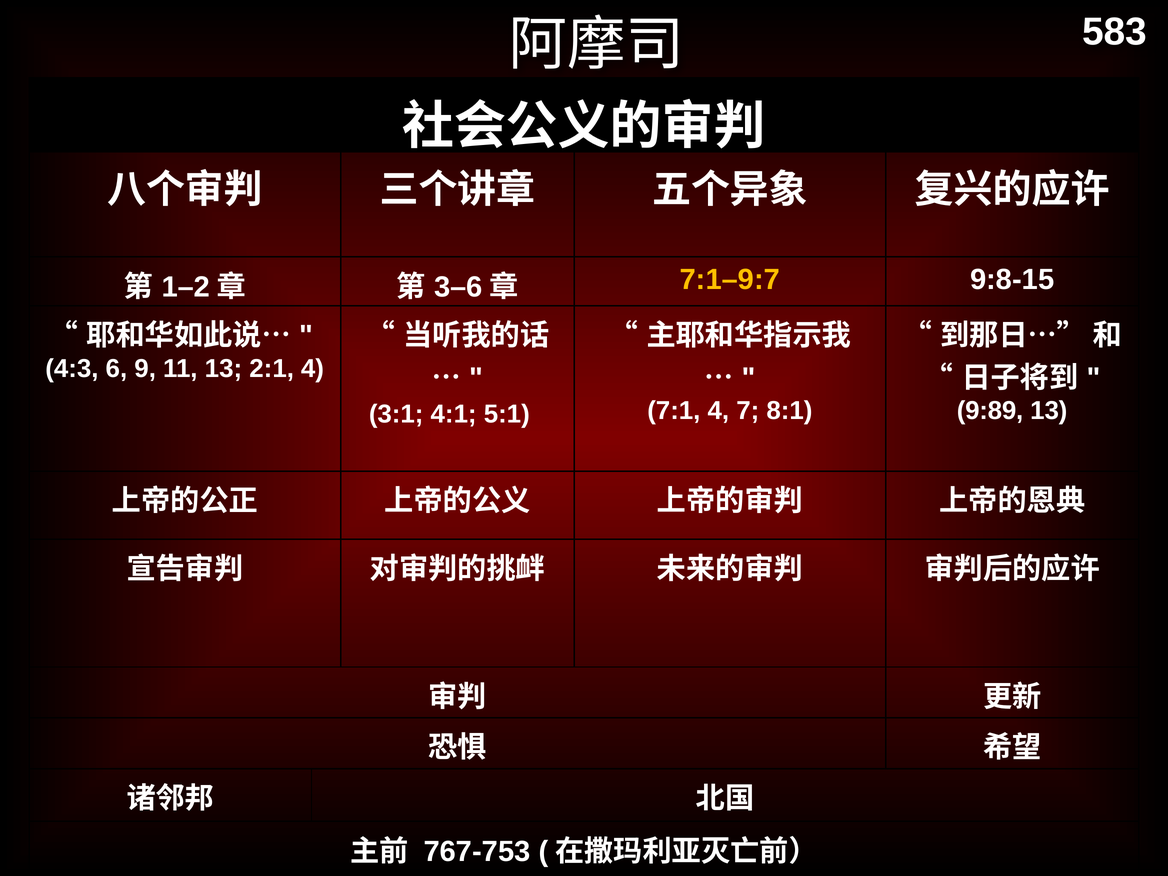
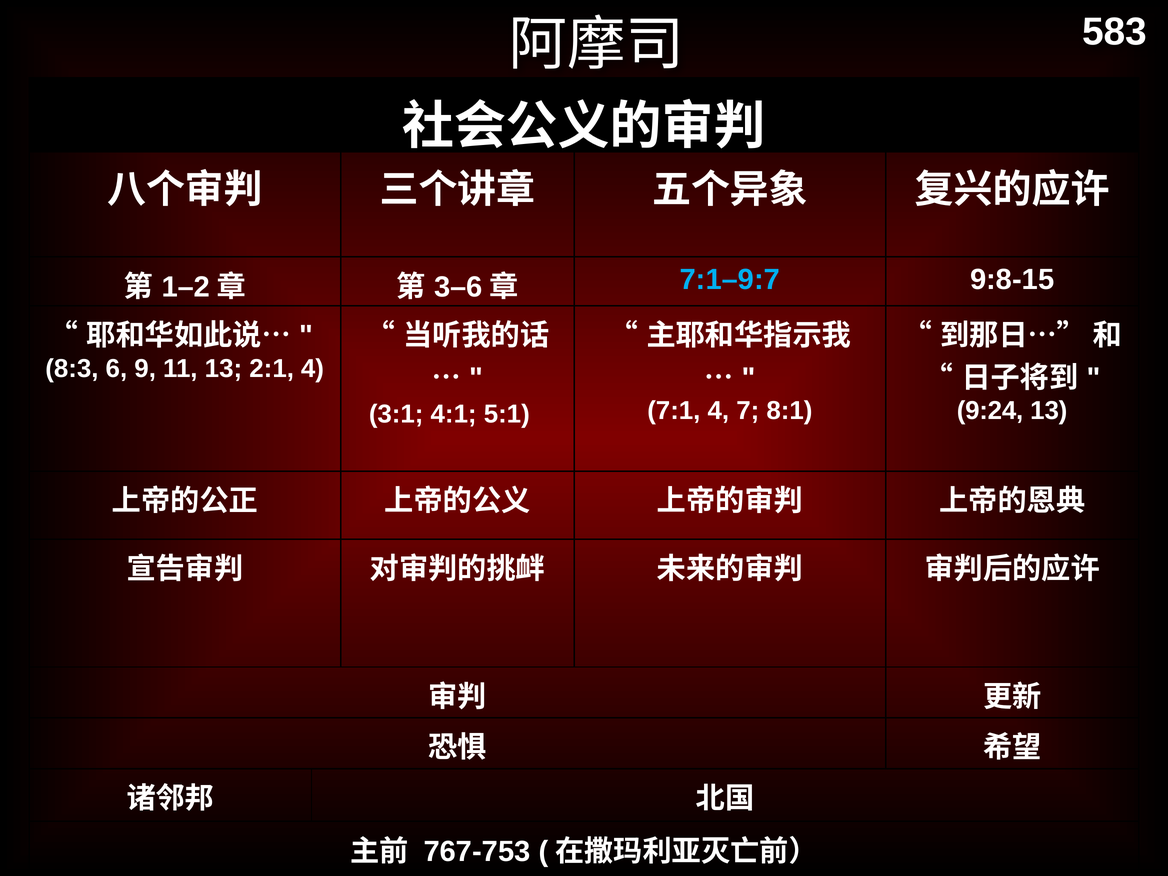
7:1–9:7 colour: yellow -> light blue
4:3: 4:3 -> 8:3
9:89: 9:89 -> 9:24
